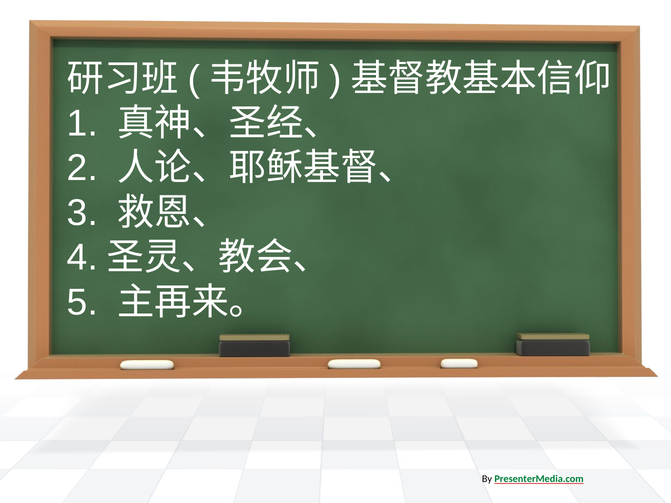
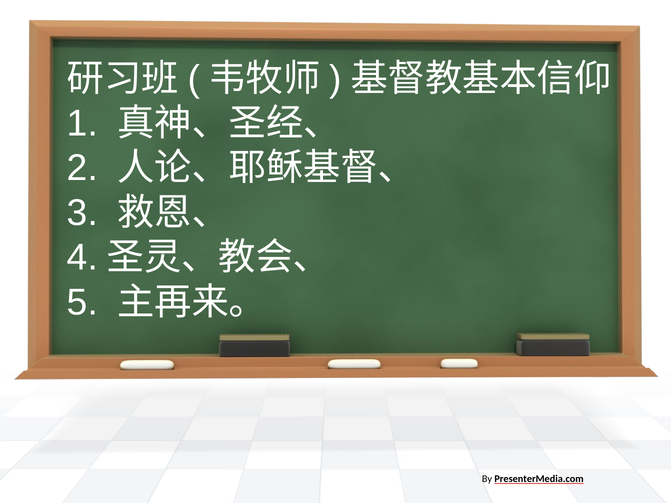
PresenterMedia.com colour: green -> black
